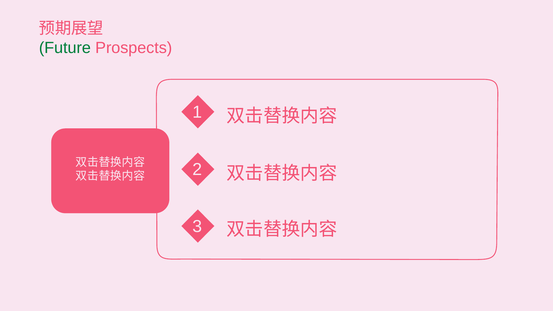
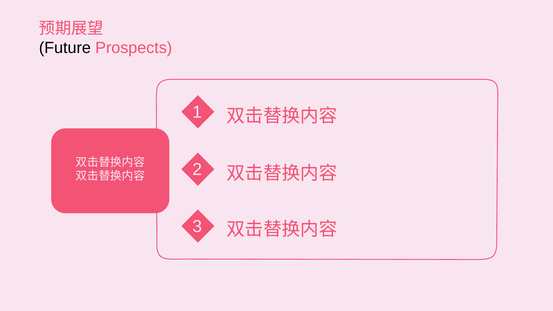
Future colour: green -> black
